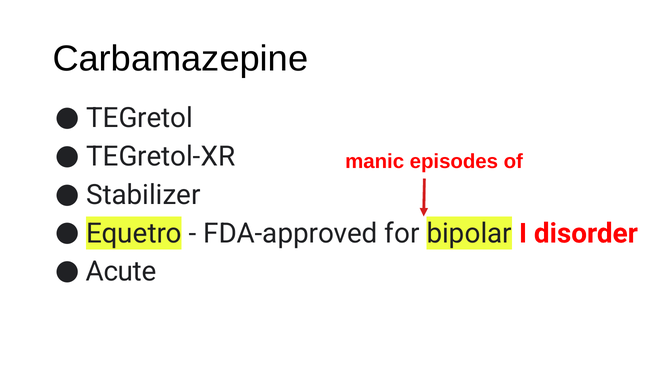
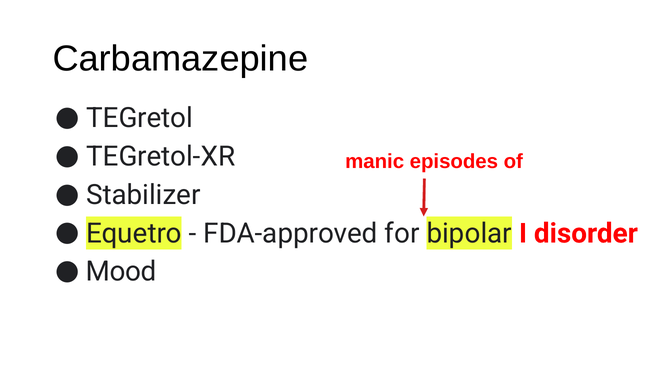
Acute: Acute -> Mood
